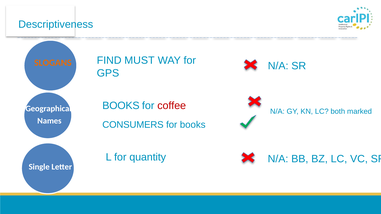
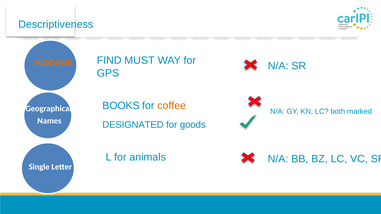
coffee colour: red -> orange
CONSUMERS: CONSUMERS -> DESIGNATED
for books: books -> goods
quantity: quantity -> animals
